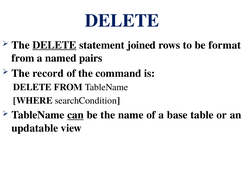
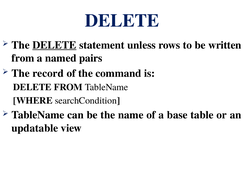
joined: joined -> unless
format: format -> written
can underline: present -> none
